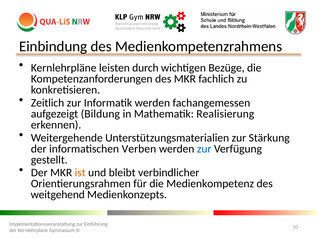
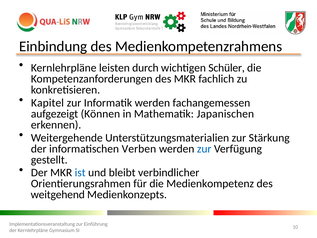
Bezüge: Bezüge -> Schüler
Zeitlich: Zeitlich -> Kapitel
Bildung: Bildung -> Können
Realisierung: Realisierung -> Japanischen
ist colour: orange -> blue
